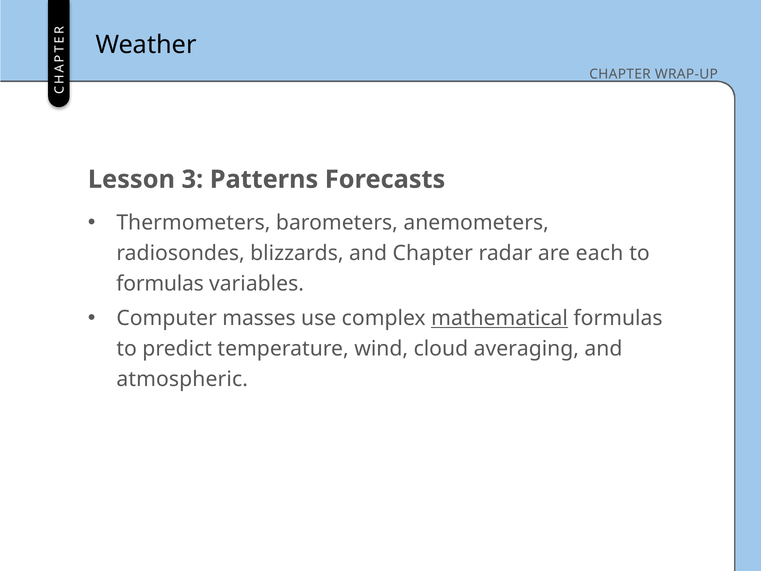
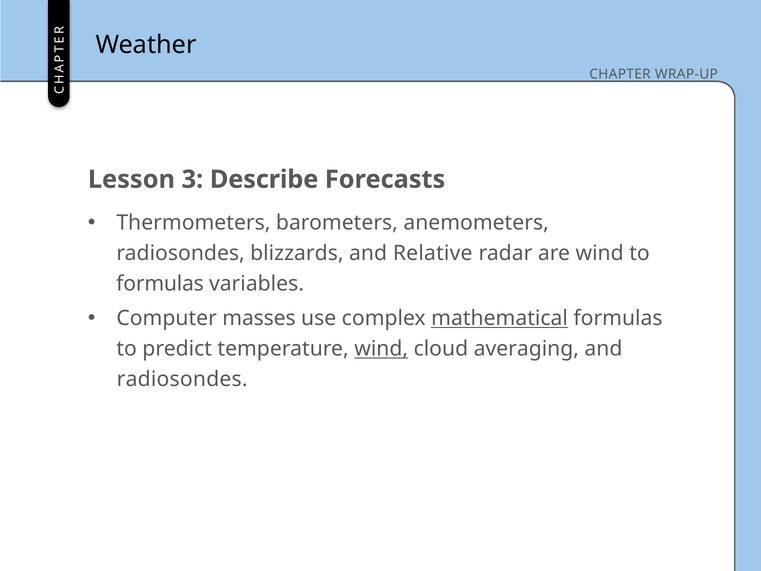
Patterns: Patterns -> Describe
and Chapter: Chapter -> Relative
are each: each -> wind
wind at (381, 349) underline: none -> present
atmospheric at (182, 379): atmospheric -> radiosondes
